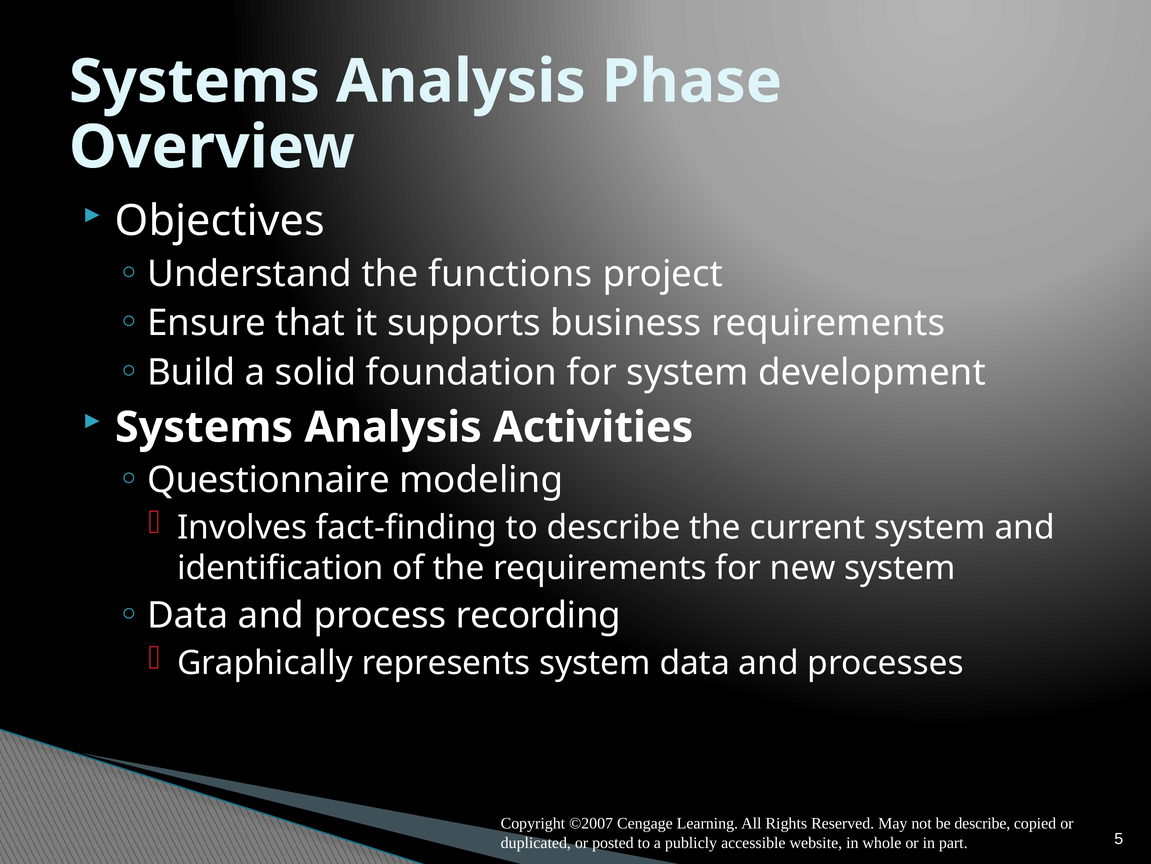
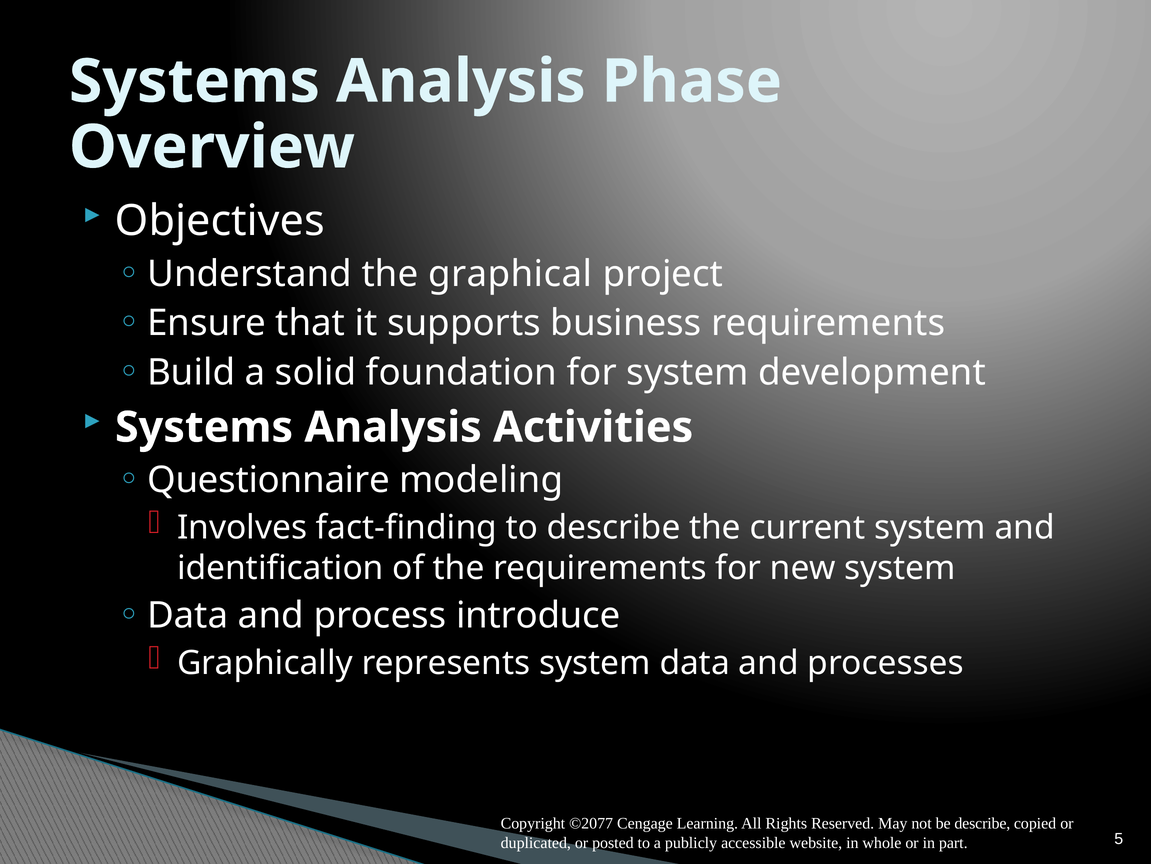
functions: functions -> graphical
recording: recording -> introduce
©2007: ©2007 -> ©2077
